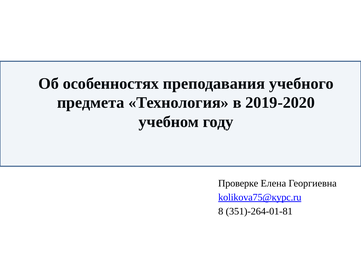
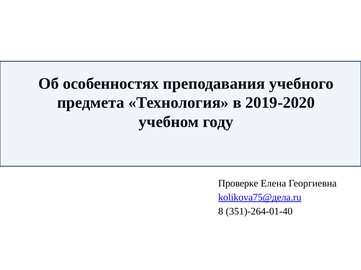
kolikova75@курс.ru: kolikova75@курс.ru -> kolikova75@дела.ru
351)-264-01-81: 351)-264-01-81 -> 351)-264-01-40
